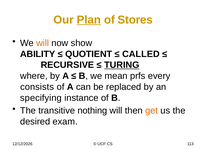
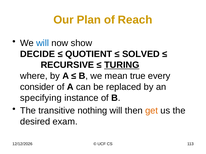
Plan underline: present -> none
Stores: Stores -> Reach
will at (43, 43) colour: orange -> blue
ABILITY: ABILITY -> DECIDE
CALLED: CALLED -> SOLVED
prfs: prfs -> true
consists: consists -> consider
